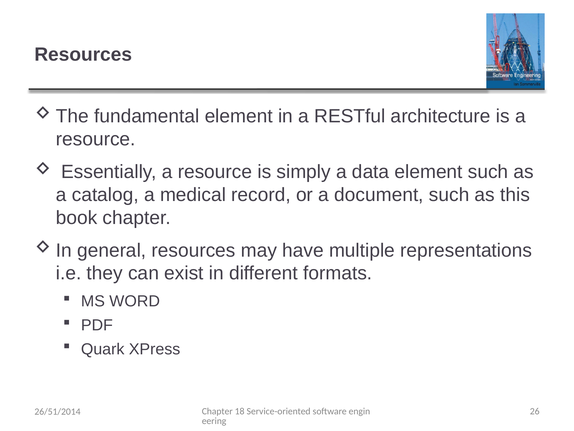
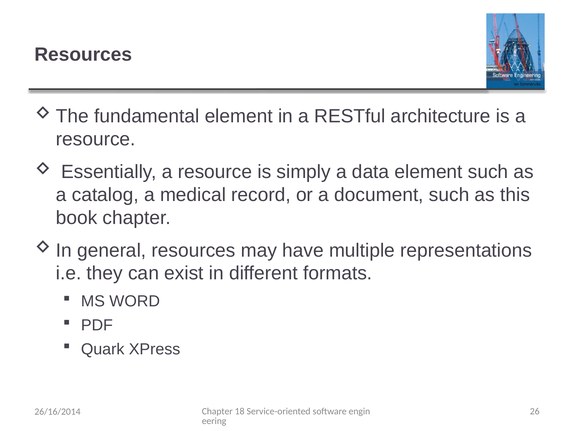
26/51/2014: 26/51/2014 -> 26/16/2014
